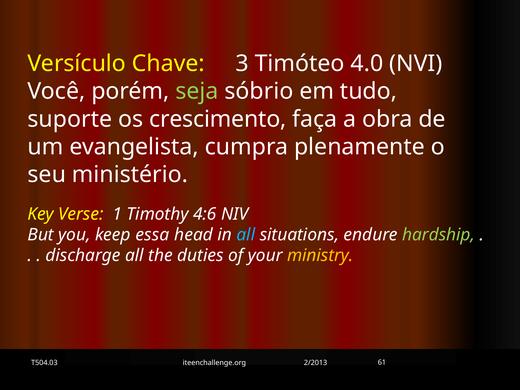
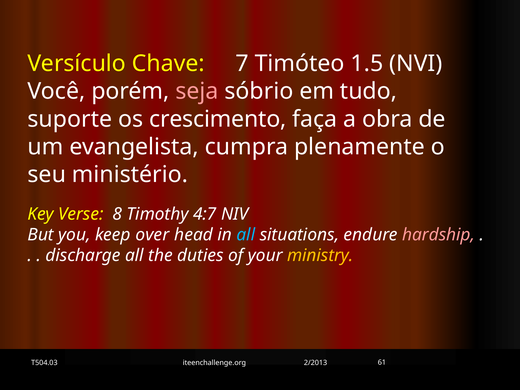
3: 3 -> 7
4.0: 4.0 -> 1.5
seja colour: light green -> pink
1: 1 -> 8
4:6: 4:6 -> 4:7
essa: essa -> over
hardship colour: light green -> pink
